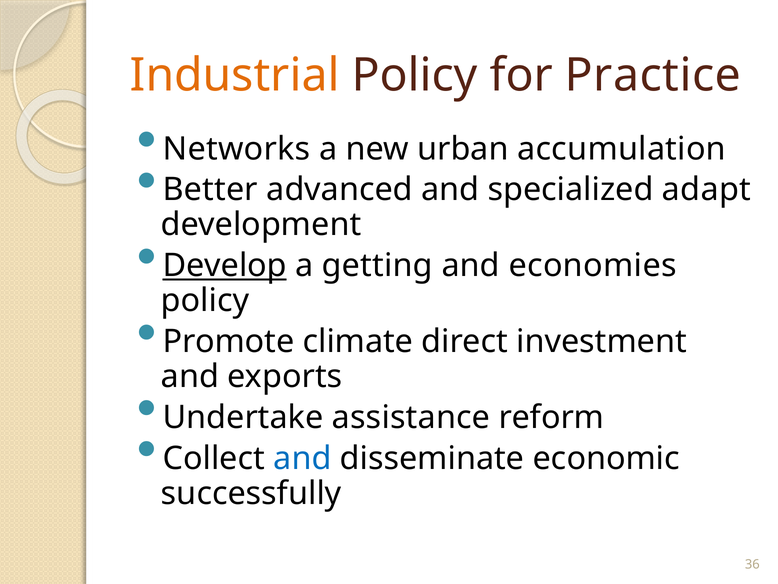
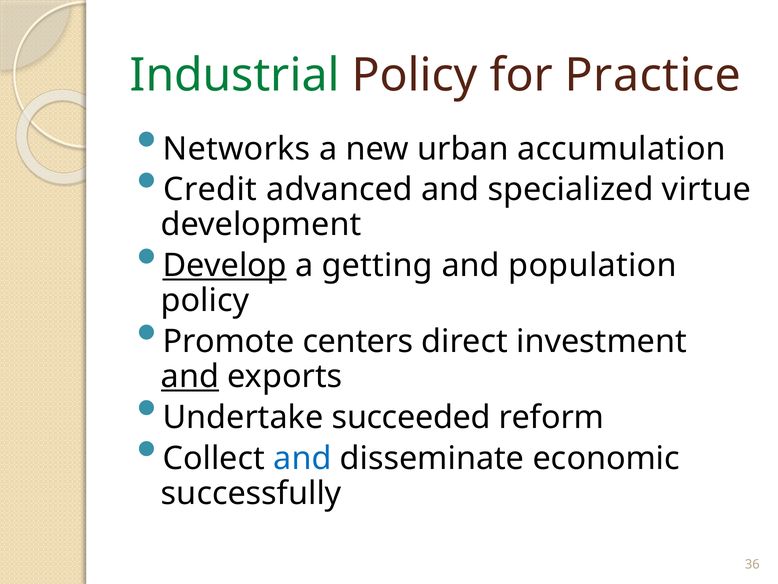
Industrial colour: orange -> green
Better: Better -> Credit
adapt: adapt -> virtue
economies: economies -> population
climate: climate -> centers
and at (190, 376) underline: none -> present
assistance: assistance -> succeeded
